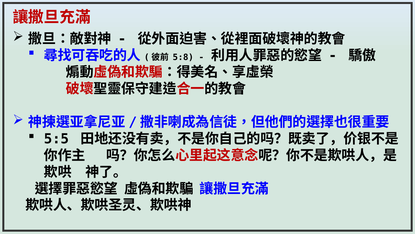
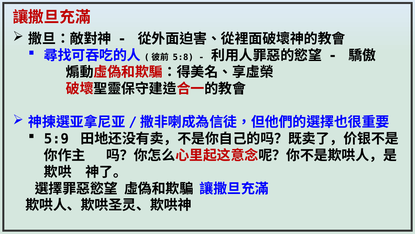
5:5: 5:5 -> 5:9
